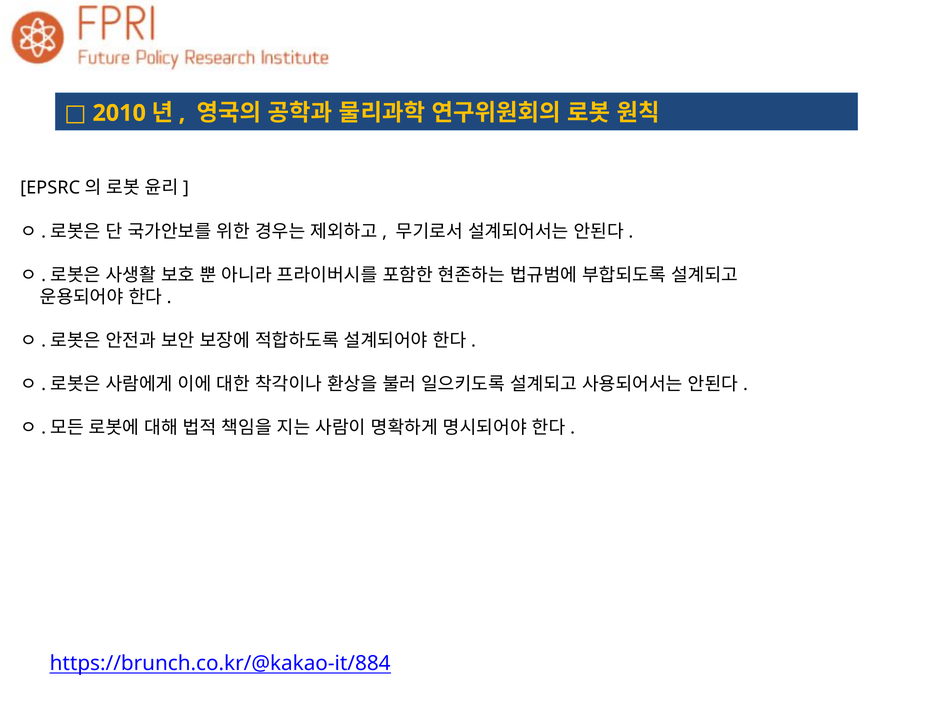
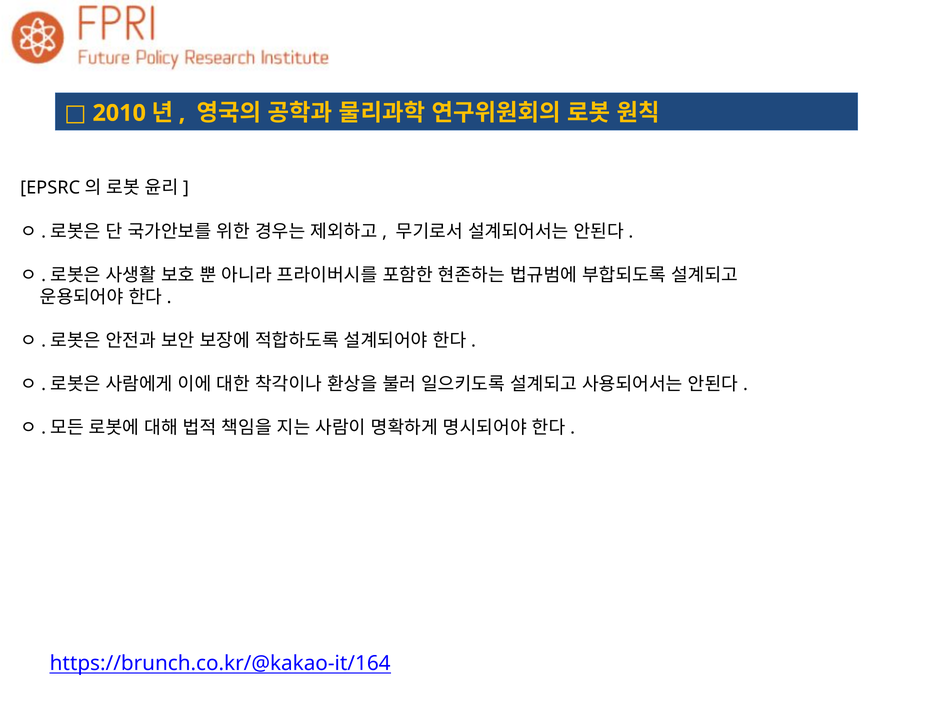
https://brunch.co.kr/@kakao-it/884: https://brunch.co.kr/@kakao-it/884 -> https://brunch.co.kr/@kakao-it/164
